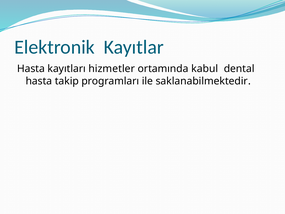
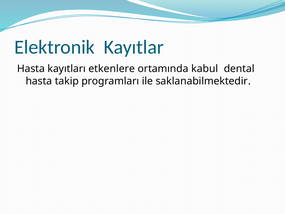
hizmetler: hizmetler -> etkenlere
